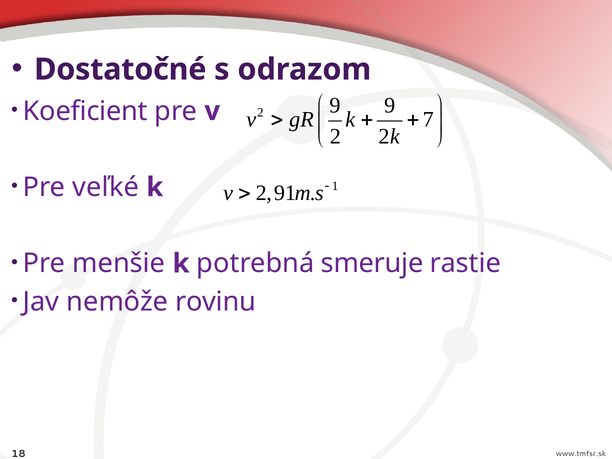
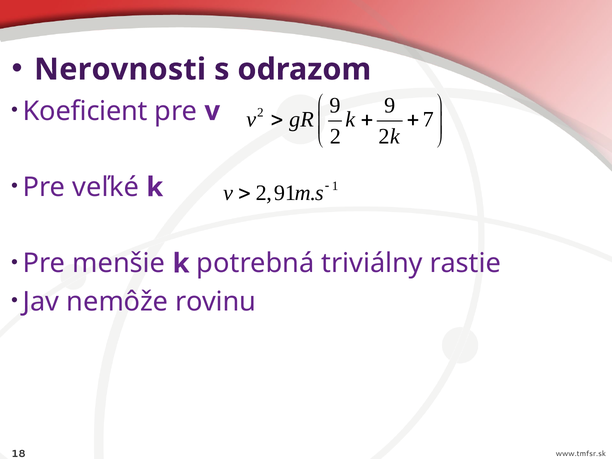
Dostatočné: Dostatočné -> Nerovnosti
smeruje: smeruje -> triviálny
